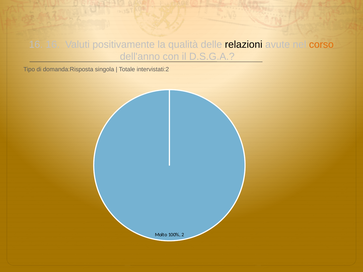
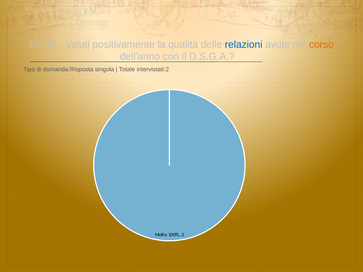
relazioni colour: black -> blue
